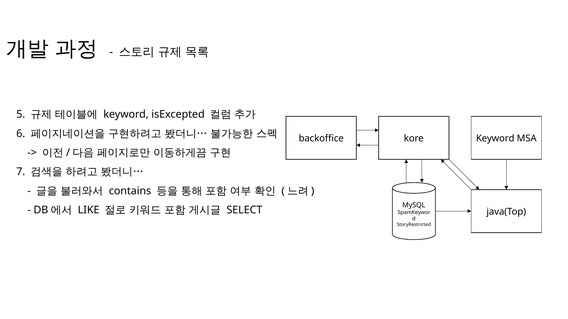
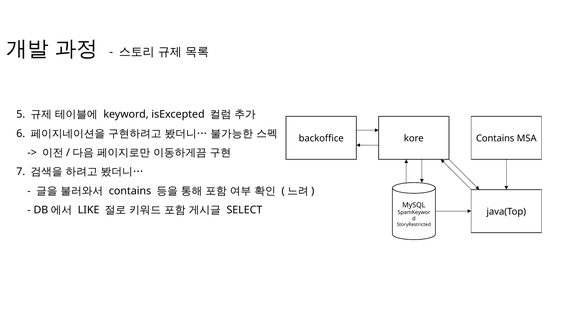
Keyword at (495, 139): Keyword -> Contains
